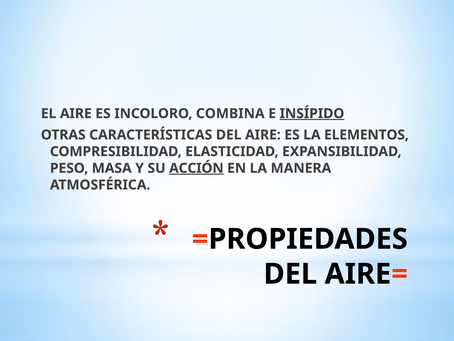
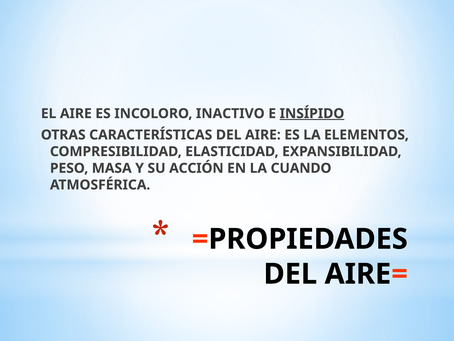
COMBINA: COMBINA -> INACTIVO
ACCIÓN underline: present -> none
MANERA: MANERA -> CUANDO
